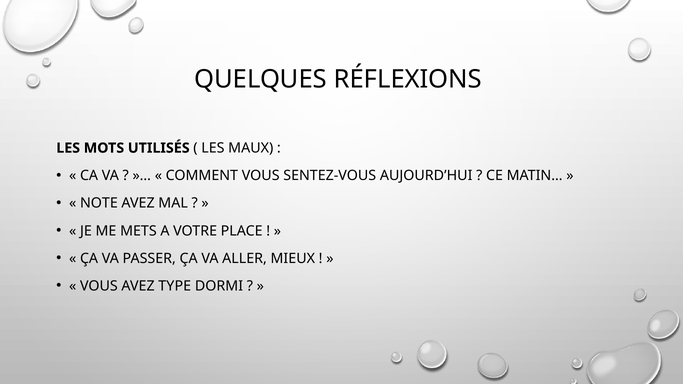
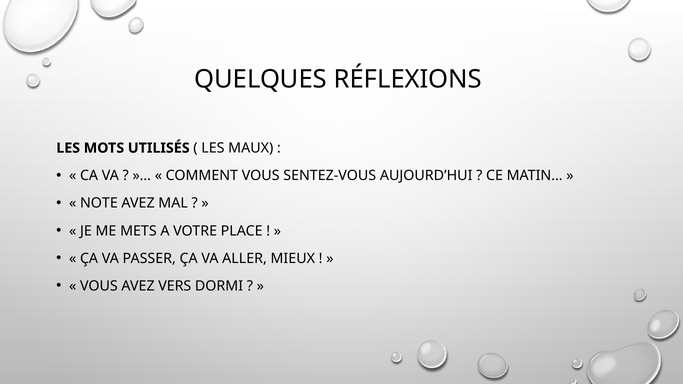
TYPE: TYPE -> VERS
